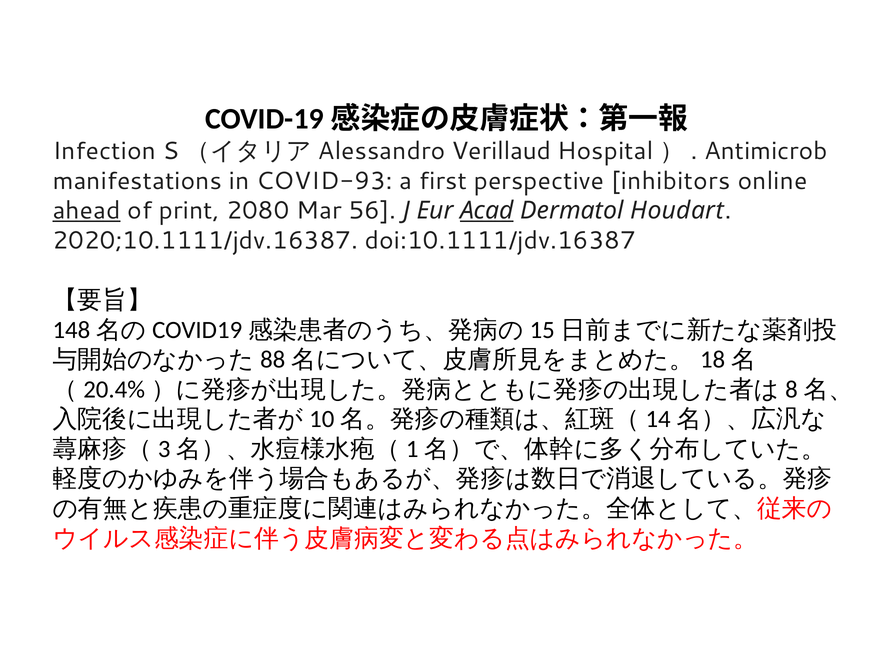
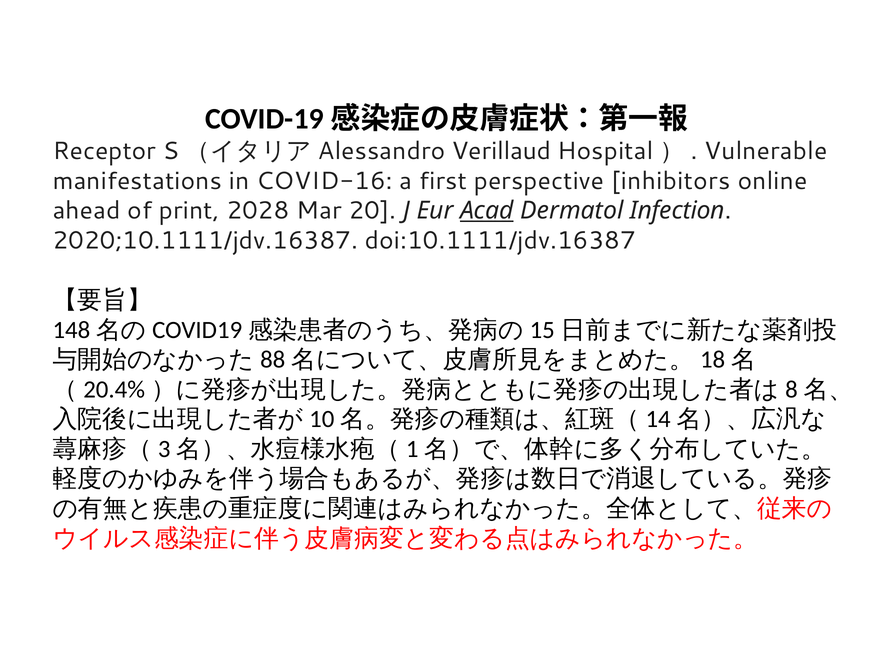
Infection: Infection -> Receptor
Antimicrob: Antimicrob -> Vulnerable
COVID-93: COVID-93 -> COVID-16
ahead underline: present -> none
2080: 2080 -> 2028
56: 56 -> 20
Houdart: Houdart -> Infection
